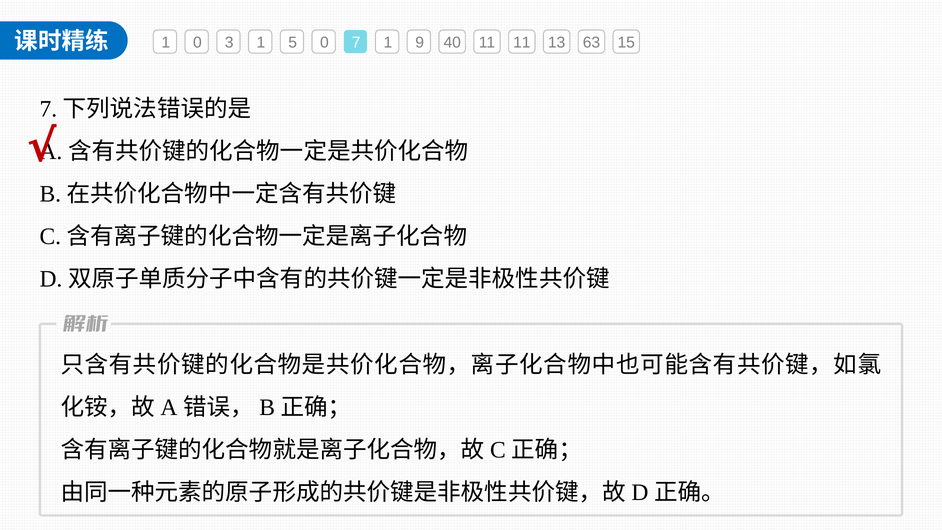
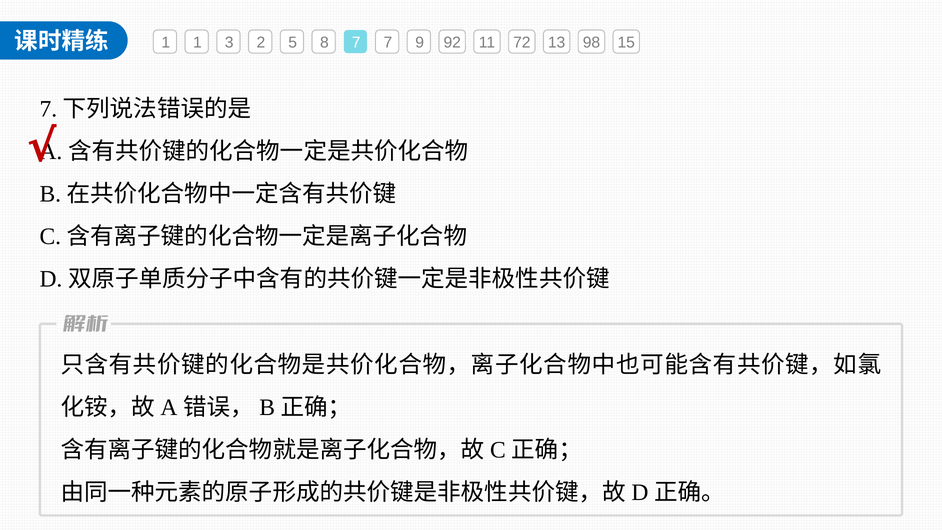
1 0: 0 -> 1
3 1: 1 -> 2
5 0: 0 -> 8
7 1: 1 -> 7
40: 40 -> 92
11 11: 11 -> 72
63: 63 -> 98
